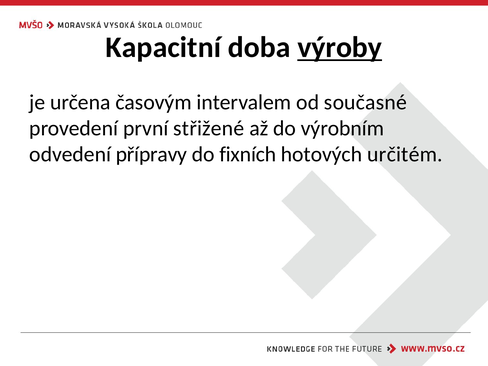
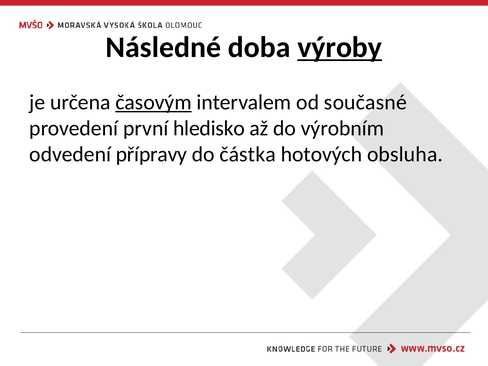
Kapacitní: Kapacitní -> Následné
časovým underline: none -> present
střižené: střižené -> hledisko
fixních: fixních -> částka
určitém: určitém -> obsluha
